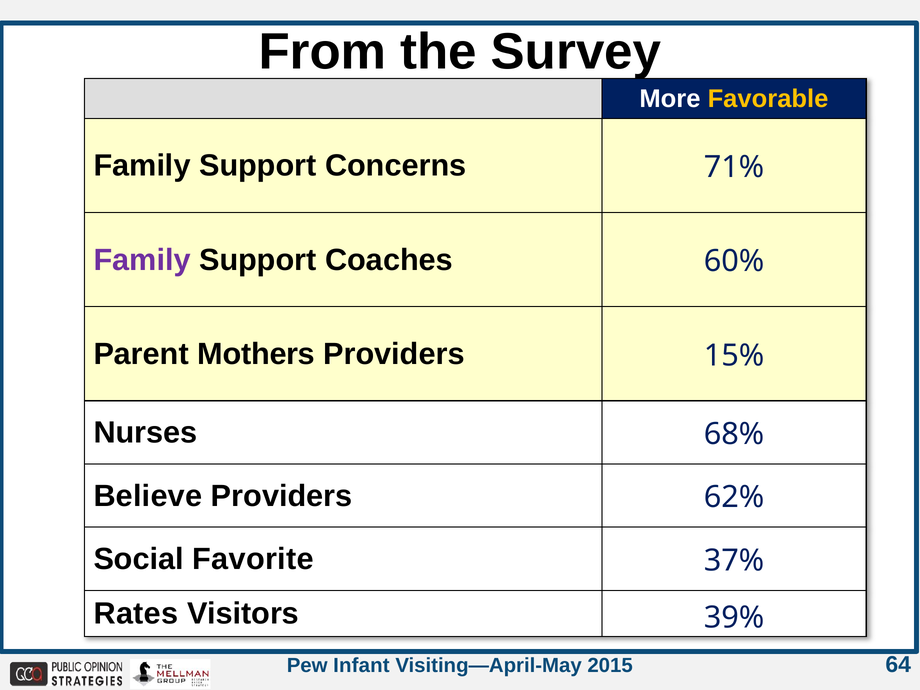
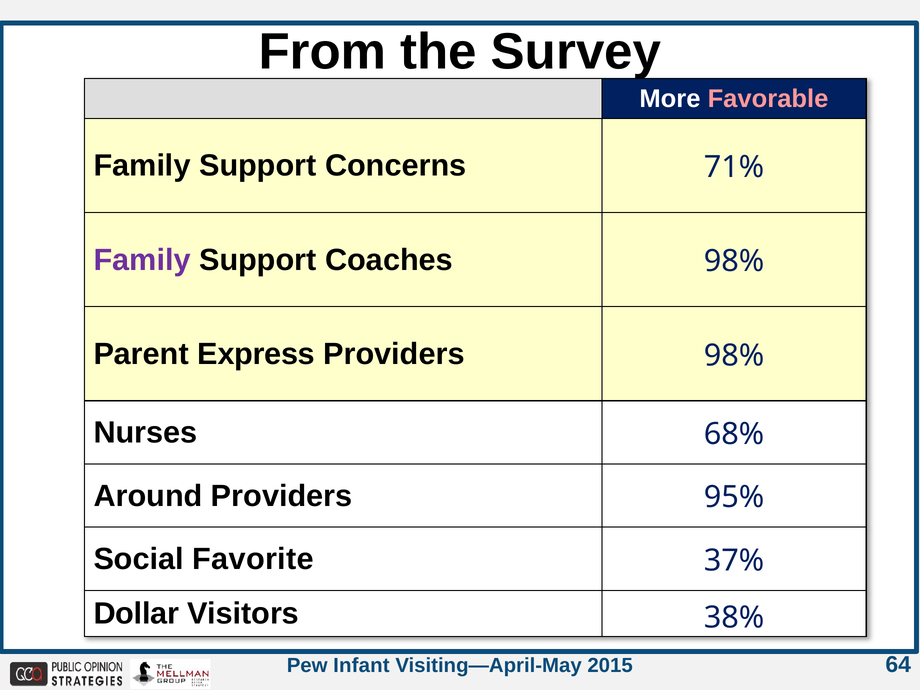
Favorable colour: yellow -> pink
Coaches 60%: 60% -> 98%
Mothers: Mothers -> Express
Providers 15%: 15% -> 98%
Believe: Believe -> Around
62%: 62% -> 95%
Rates: Rates -> Dollar
39%: 39% -> 38%
